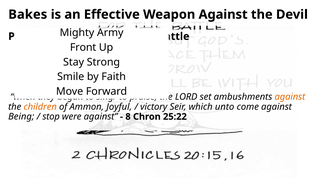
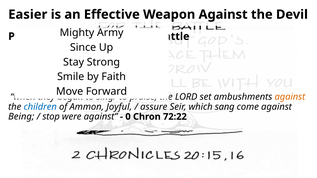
Bakes: Bakes -> Easier
Front at (83, 47): Front -> Since
children colour: orange -> blue
victory: victory -> assure
unto: unto -> sang
8: 8 -> 0
25:22: 25:22 -> 72:22
